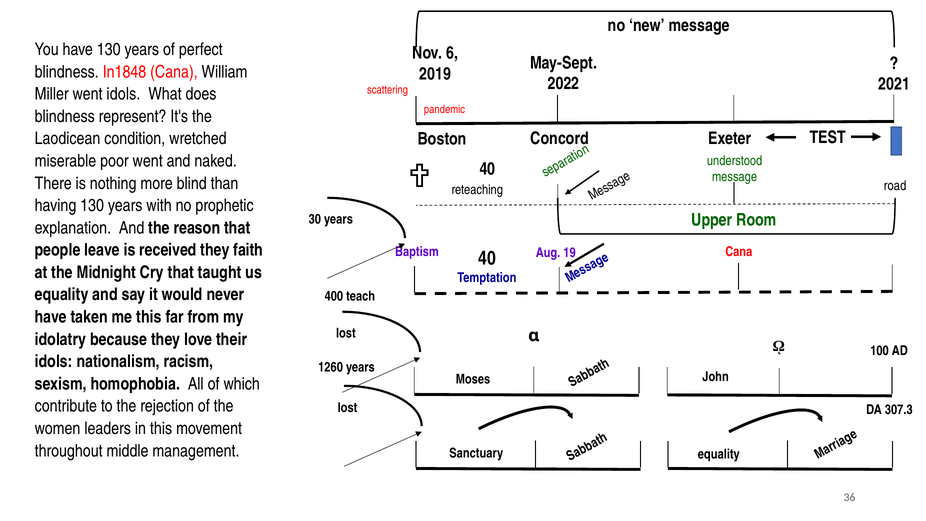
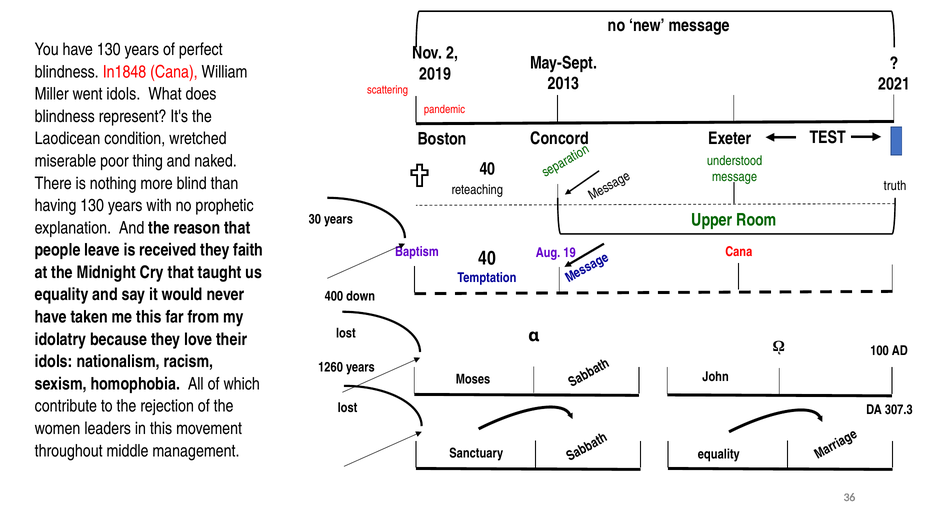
6: 6 -> 2
2022: 2022 -> 2013
poor went: went -> thing
road: road -> truth
teach: teach -> down
